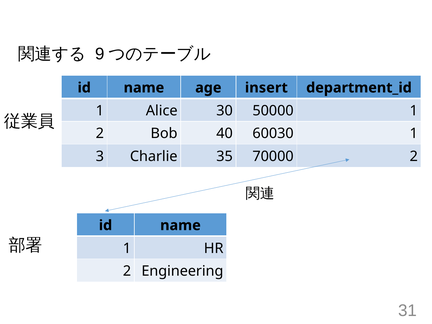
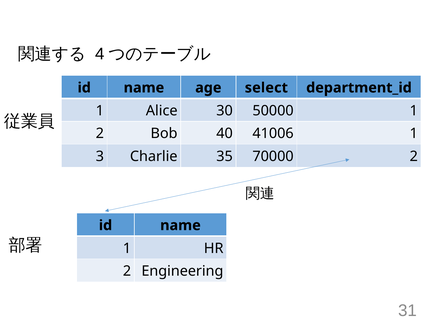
9: 9 -> 4
insert: insert -> select
60030: 60030 -> 41006
